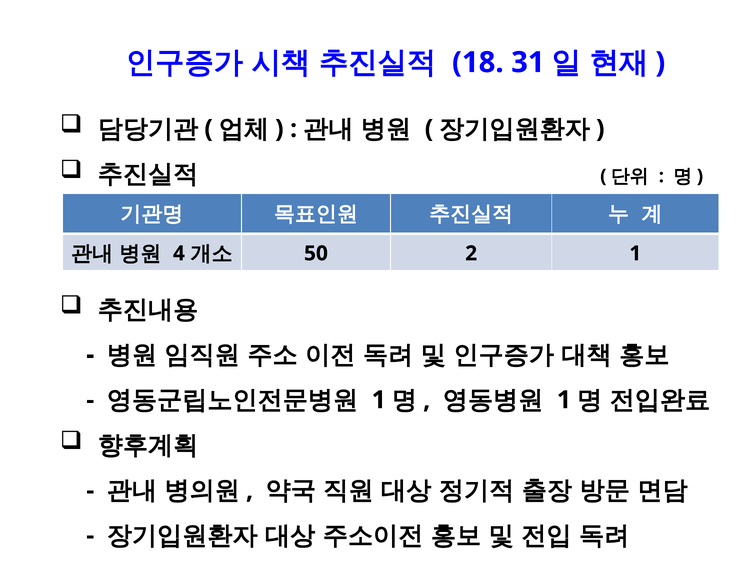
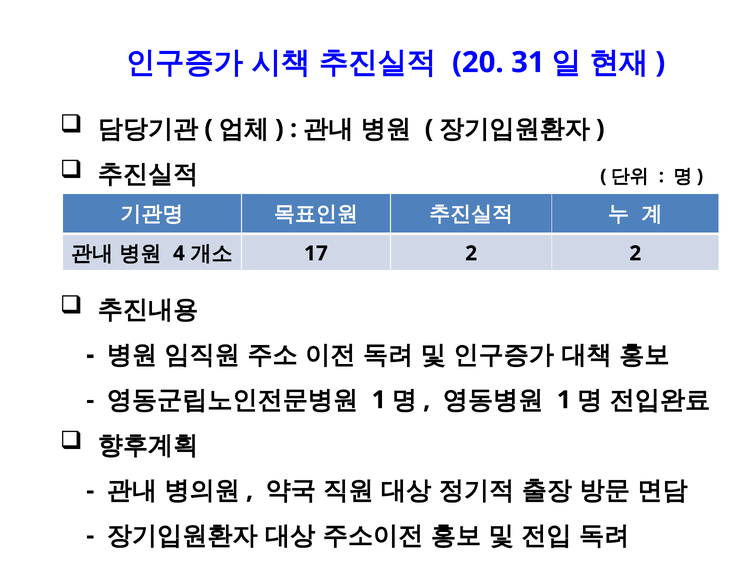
18: 18 -> 20
50: 50 -> 17
2 1: 1 -> 2
